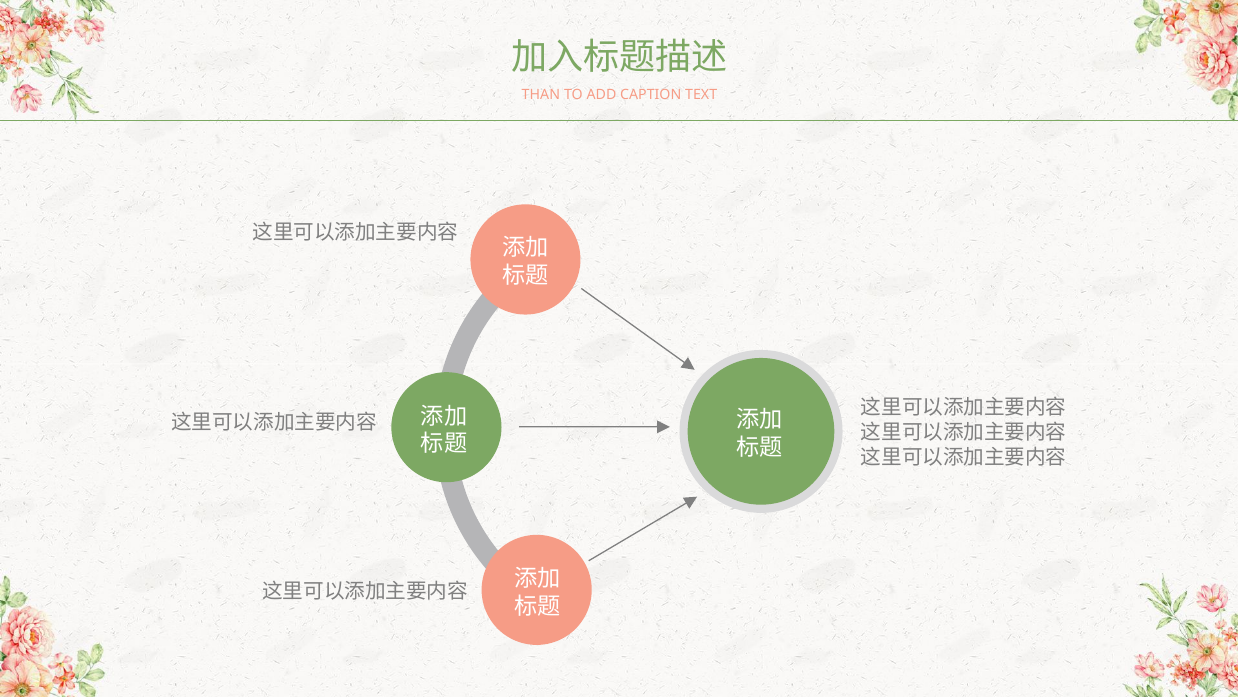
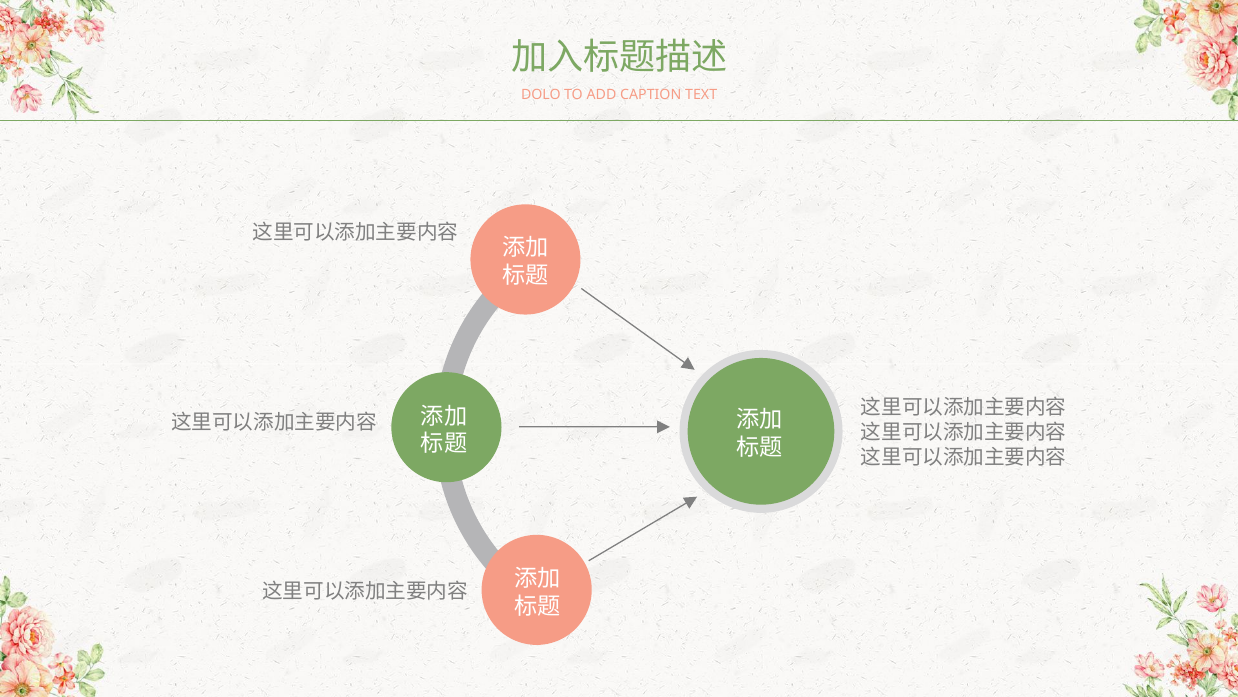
THAN: THAN -> DOLO
